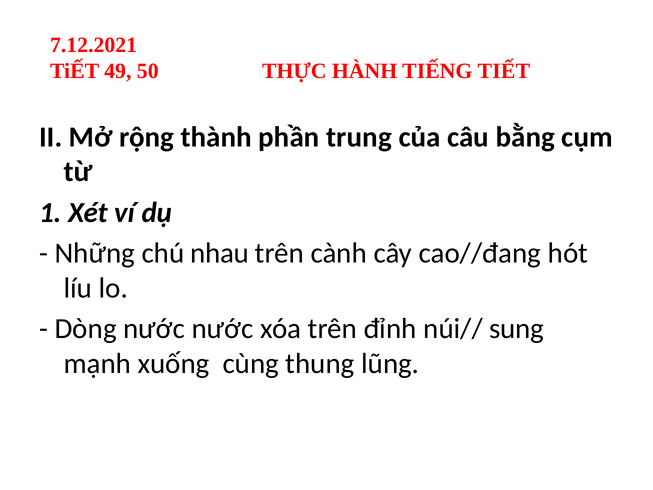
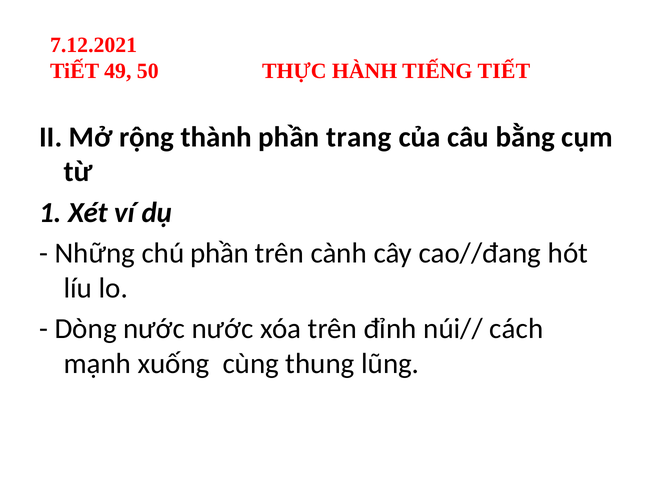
trung: trung -> trang
chú nhau: nhau -> phần
sung: sung -> cách
